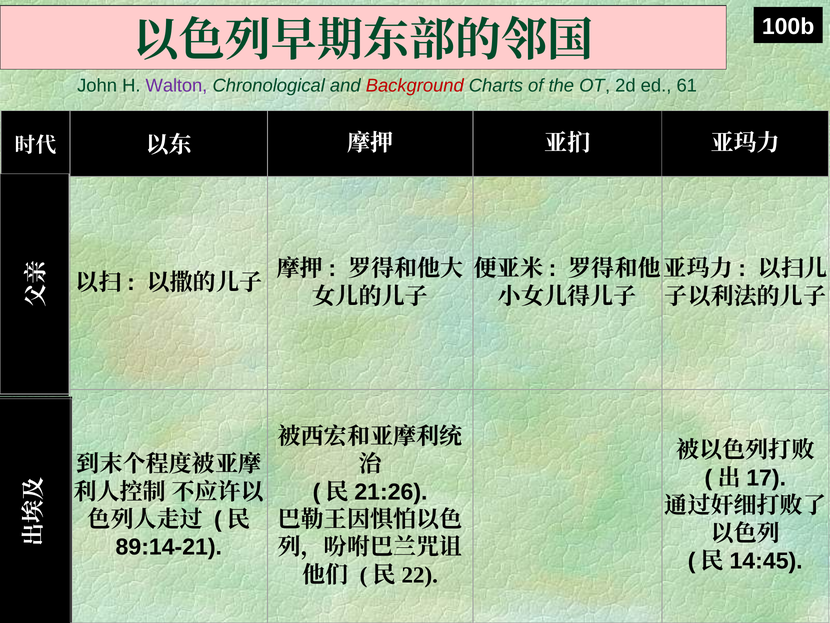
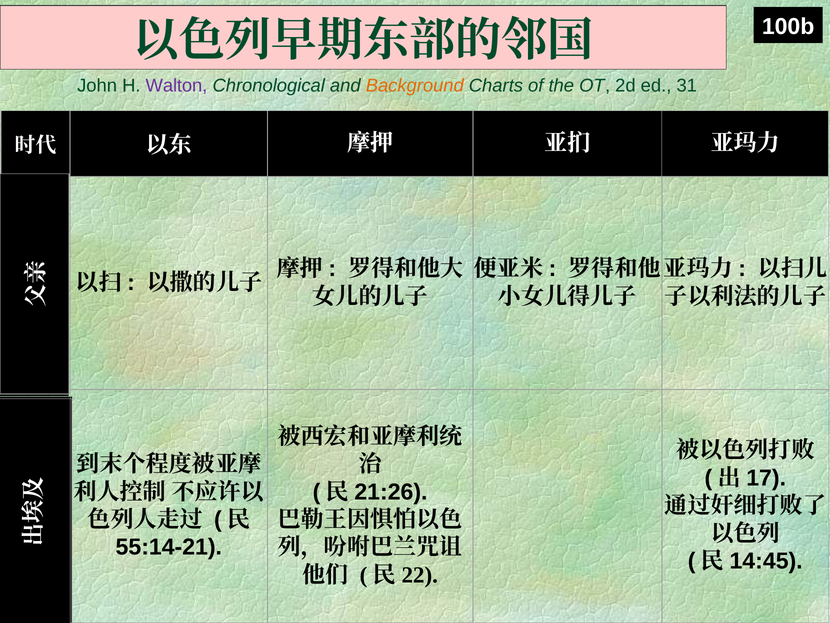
Background colour: red -> orange
61: 61 -> 31
89:14-21: 89:14-21 -> 55:14-21
